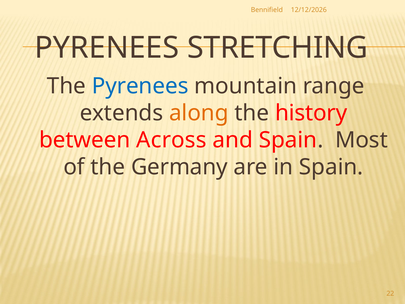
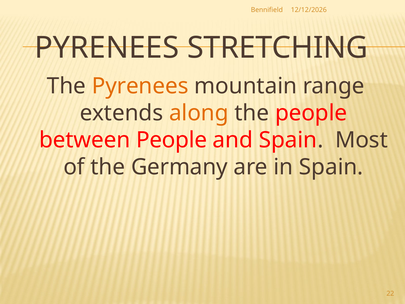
Pyrenees at (140, 86) colour: blue -> orange
the history: history -> people
between Across: Across -> People
